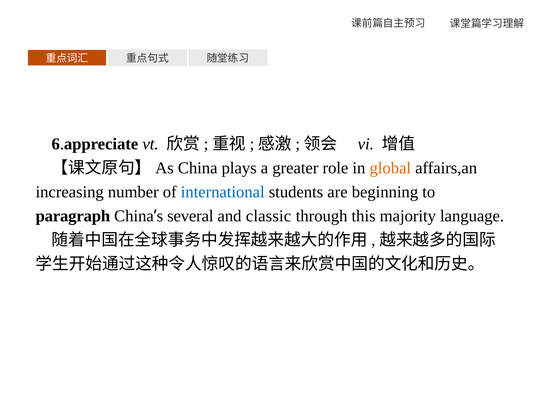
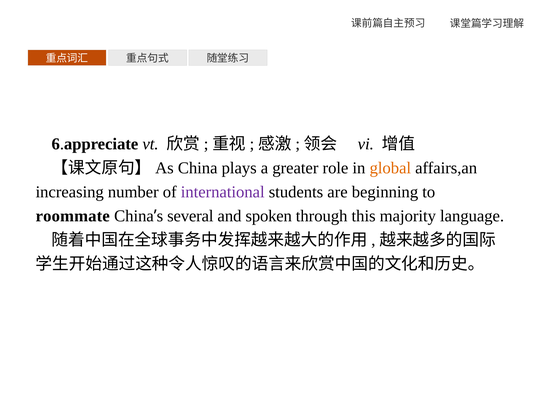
international colour: blue -> purple
paragraph: paragraph -> roommate
classic: classic -> spoken
